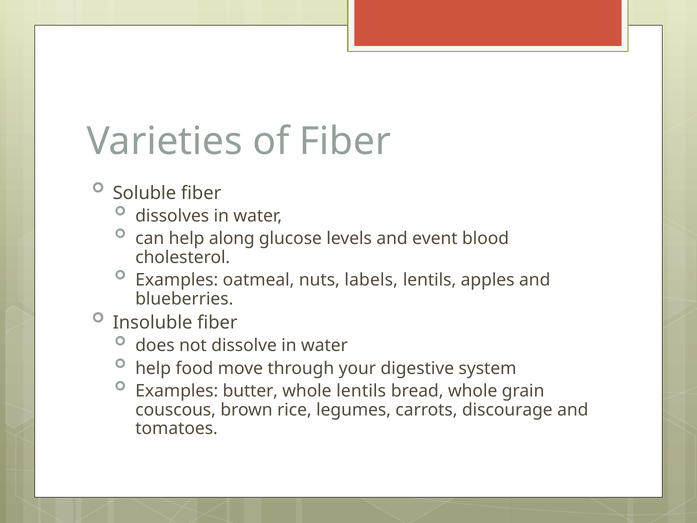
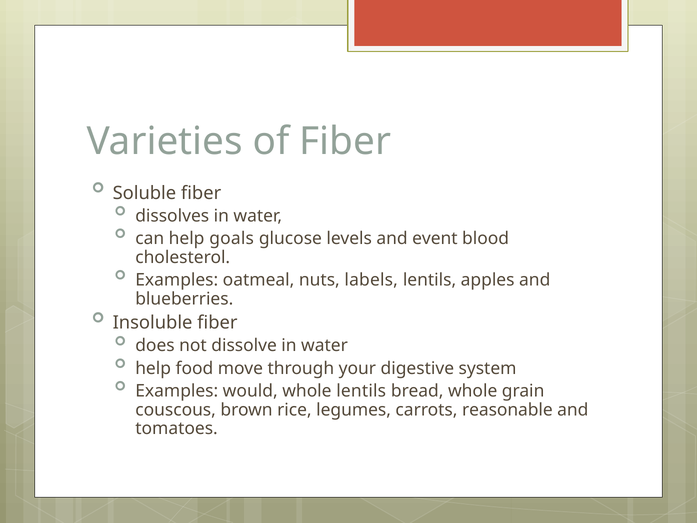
along: along -> goals
butter: butter -> would
discourage: discourage -> reasonable
